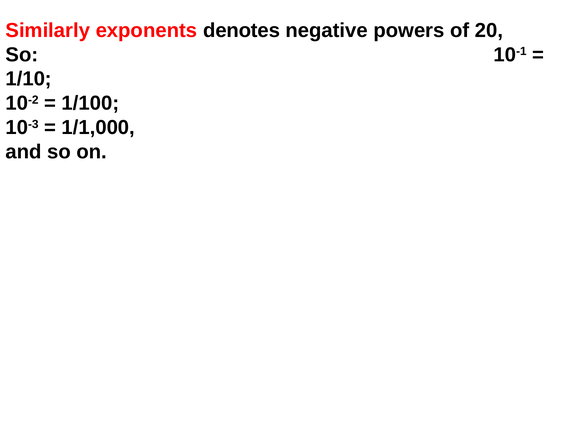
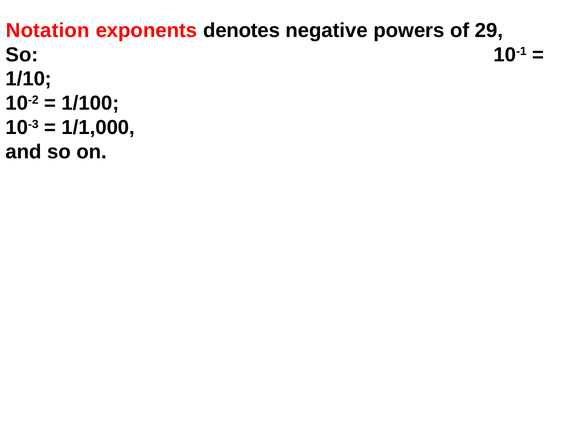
Similarly: Similarly -> Notation
20: 20 -> 29
